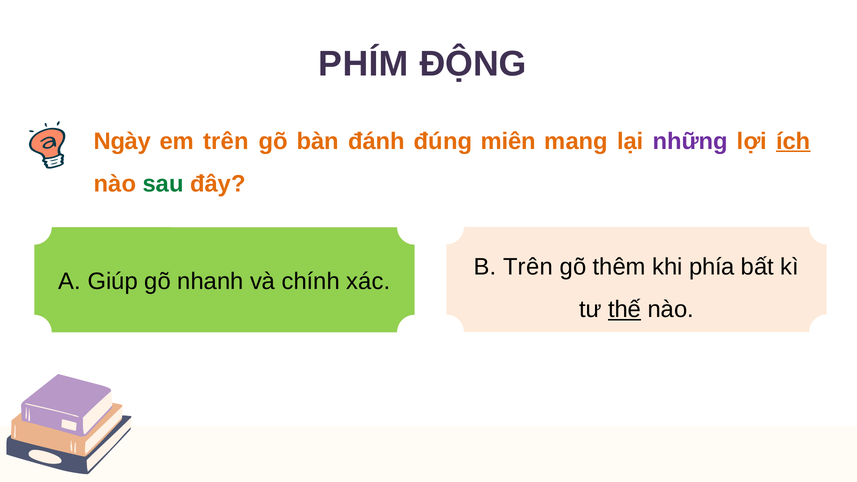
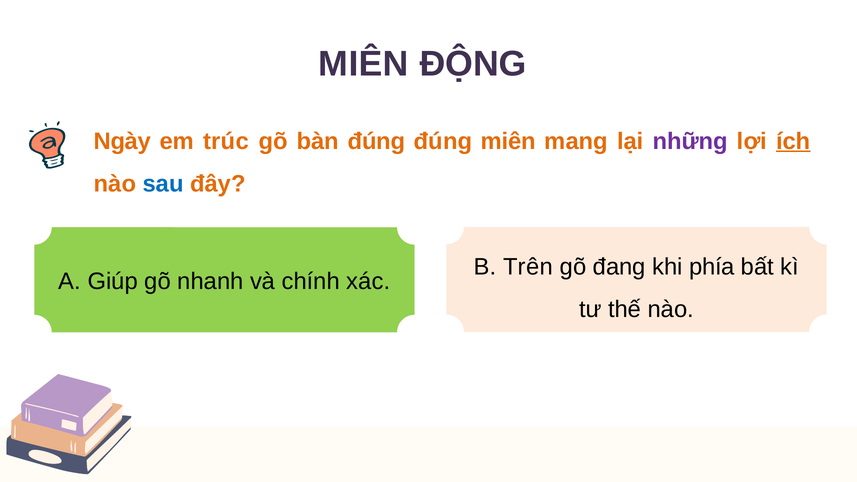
PHÍM at (364, 64): PHÍM -> MIÊN
em trên: trên -> trúc
bàn đánh: đánh -> đúng
sau colour: green -> blue
thêm: thêm -> đang
thế underline: present -> none
